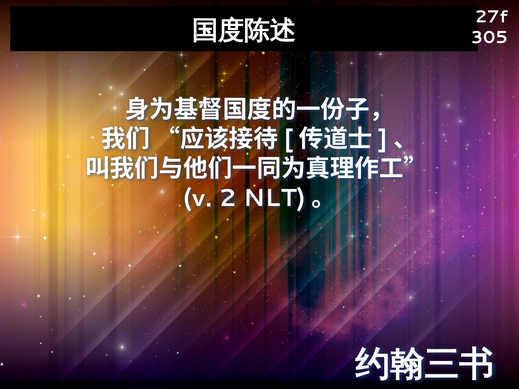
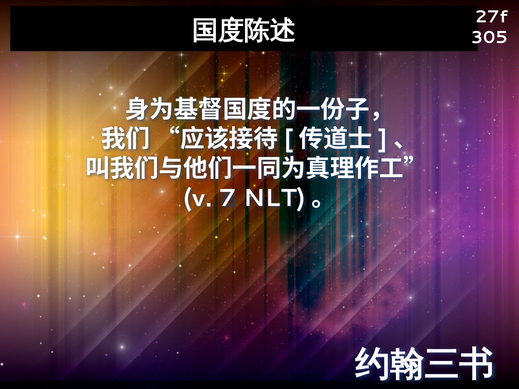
2: 2 -> 7
